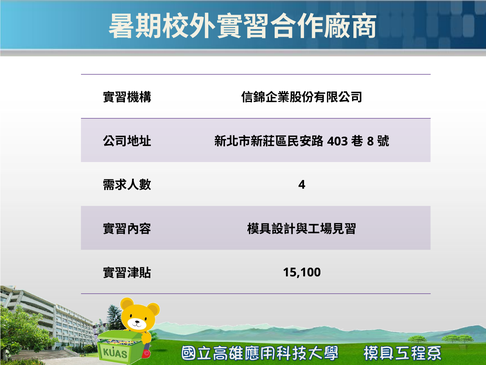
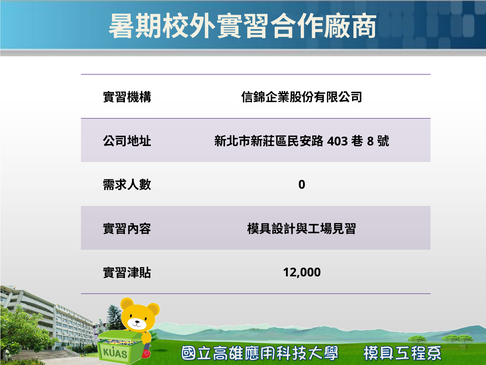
4: 4 -> 0
15,100: 15,100 -> 12,000
